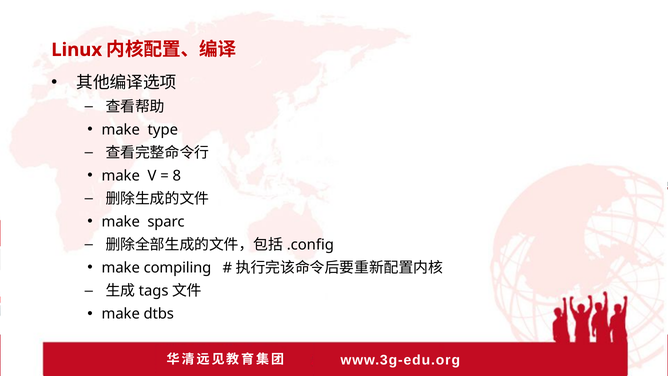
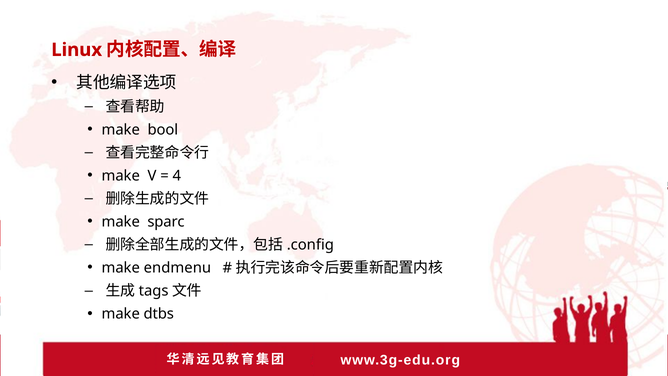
type: type -> bool
8: 8 -> 4
compiling: compiling -> endmenu
